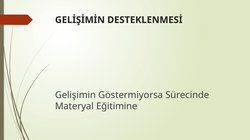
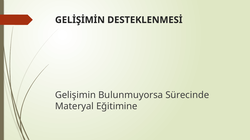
Göstermiyorsa: Göstermiyorsa -> Bulunmuyorsa
